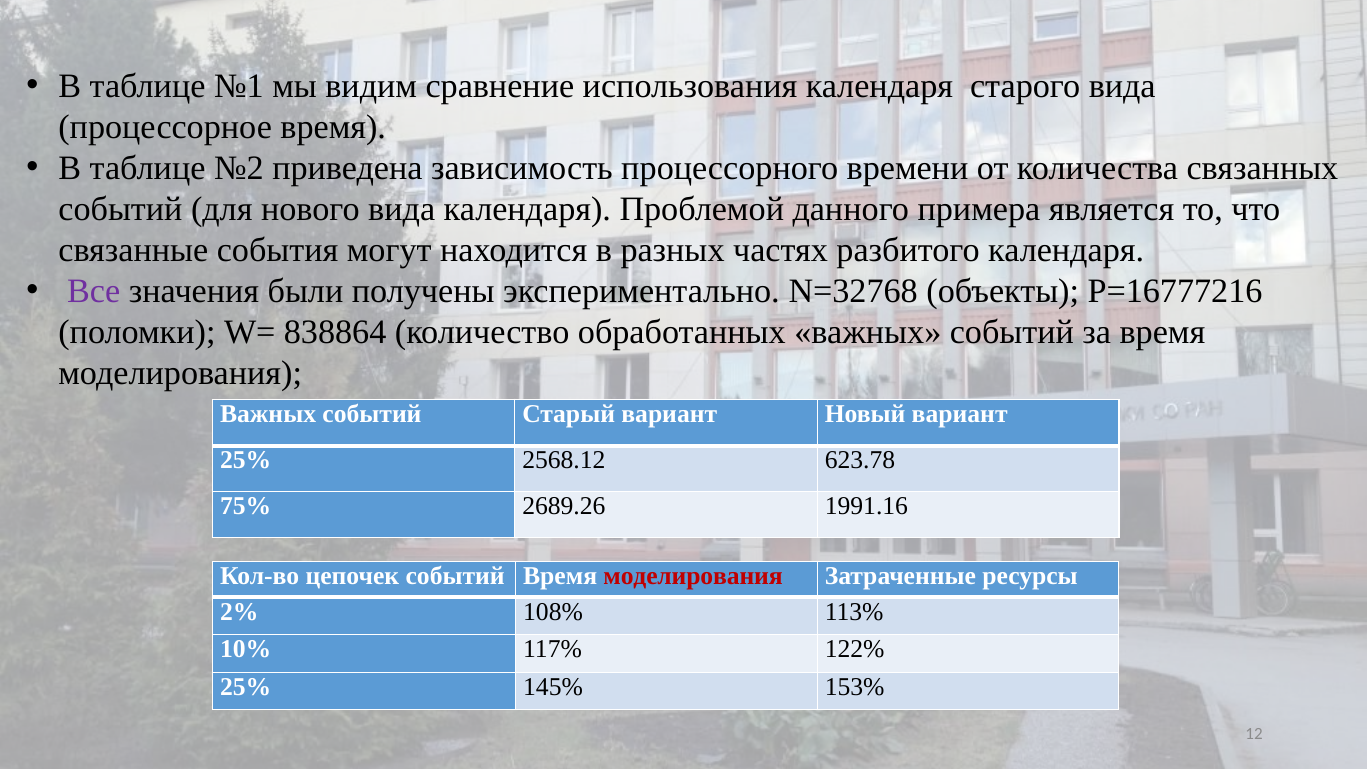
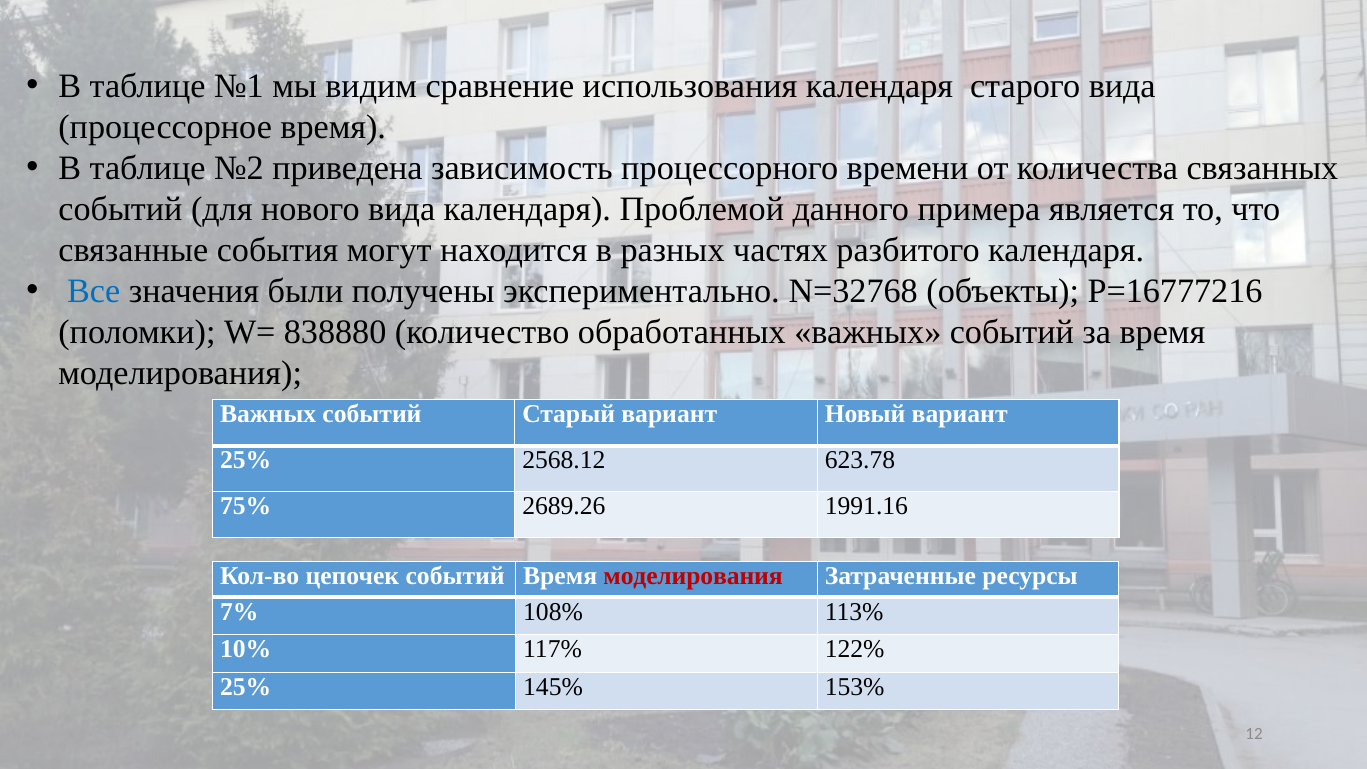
Все colour: purple -> blue
838864: 838864 -> 838880
2%: 2% -> 7%
